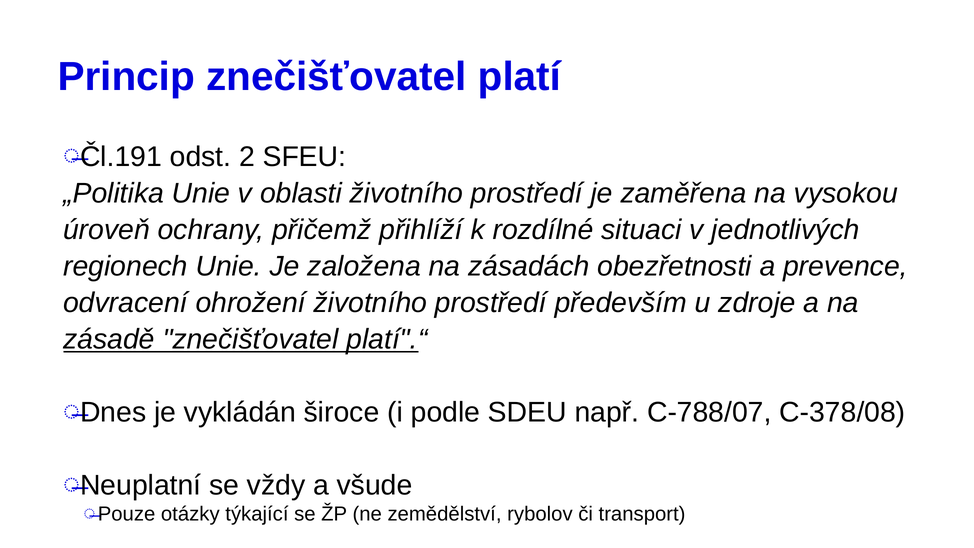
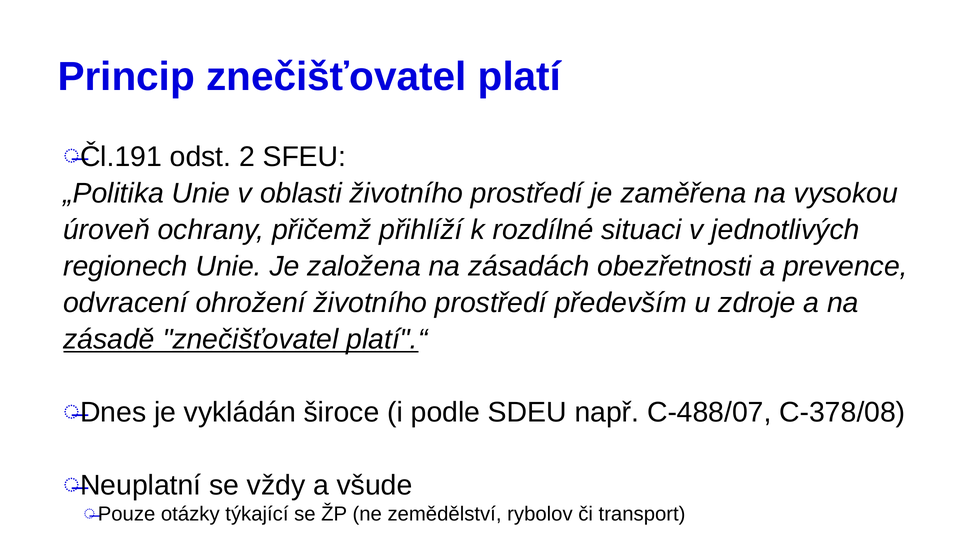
C-788/07: C-788/07 -> C-488/07
